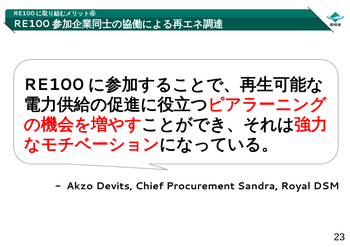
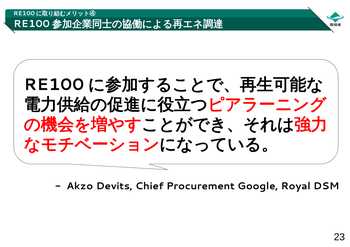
Sandra: Sandra -> Google
